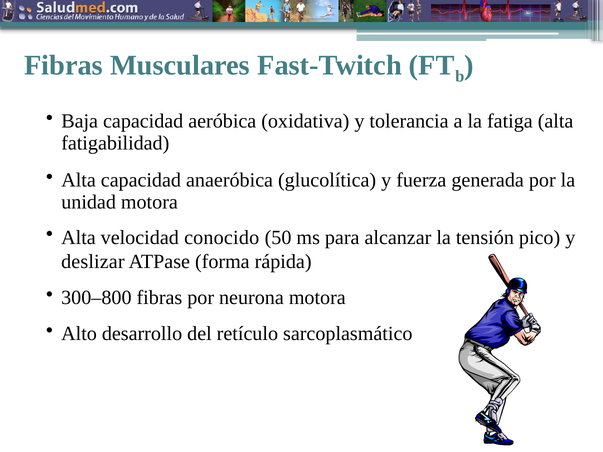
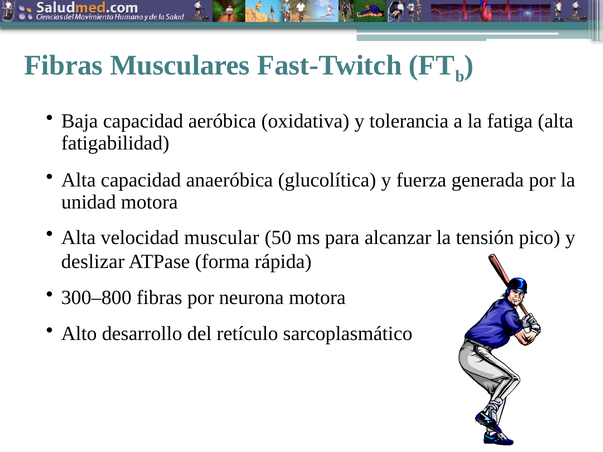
conocido: conocido -> muscular
